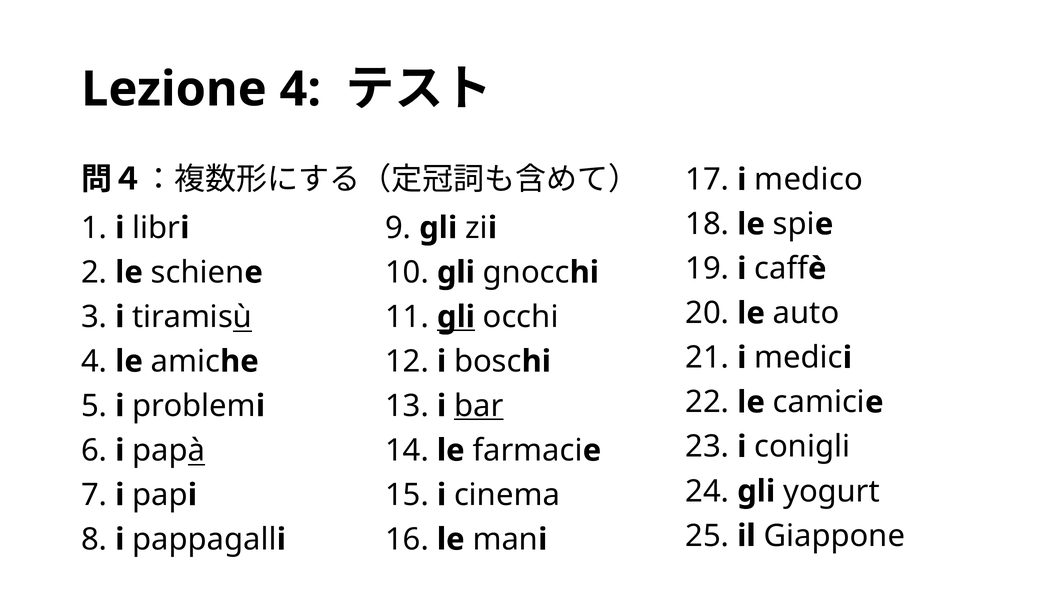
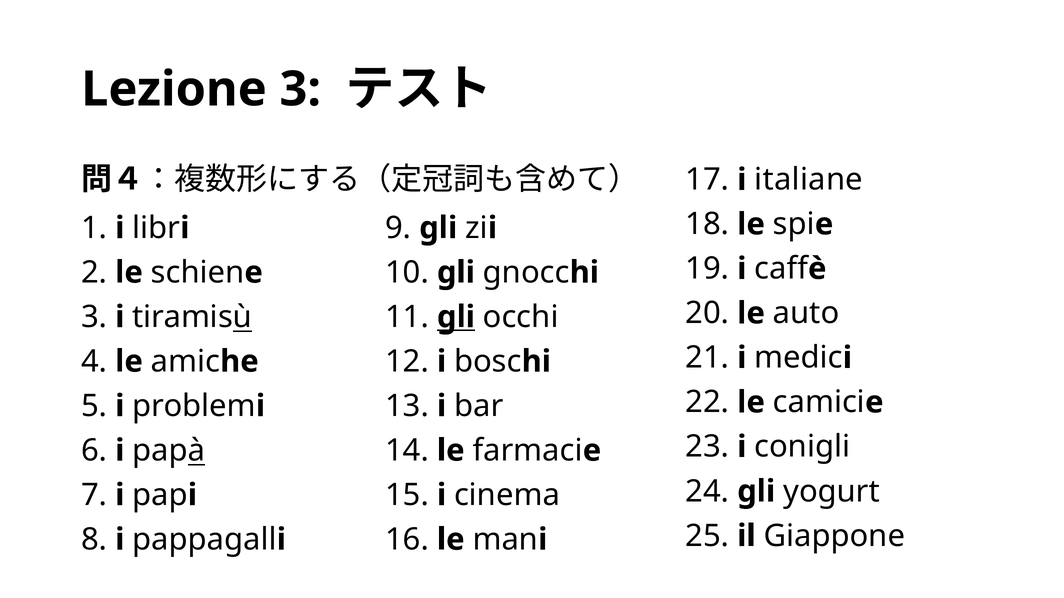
Lezione 4: 4 -> 3
medico: medico -> italiane
bar underline: present -> none
